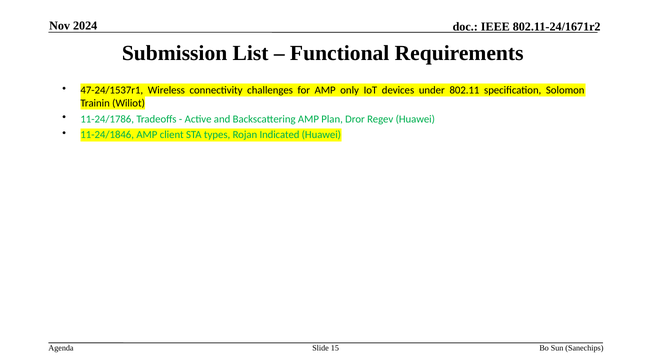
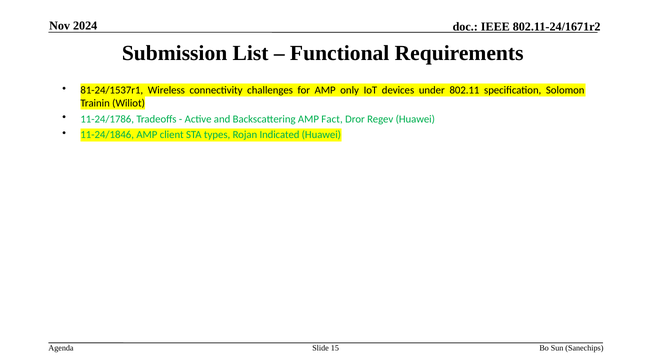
47-24/1537r1: 47-24/1537r1 -> 81-24/1537r1
Plan: Plan -> Fact
